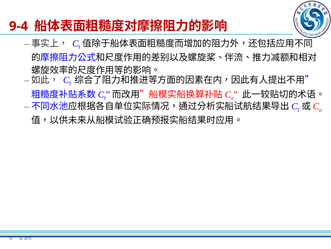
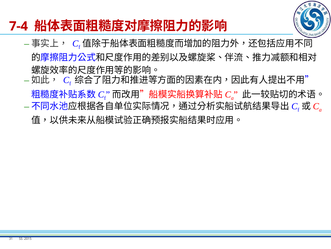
9-4: 9-4 -> 7-4
